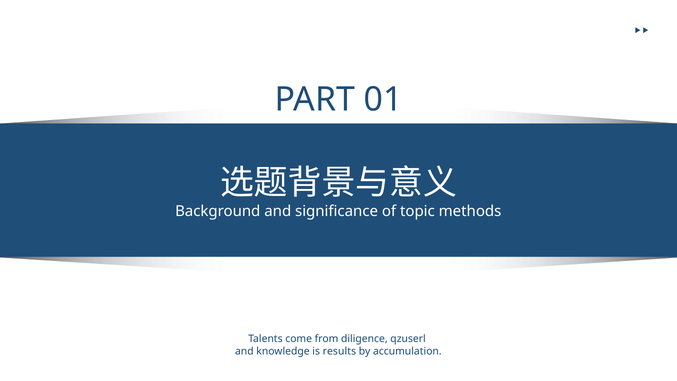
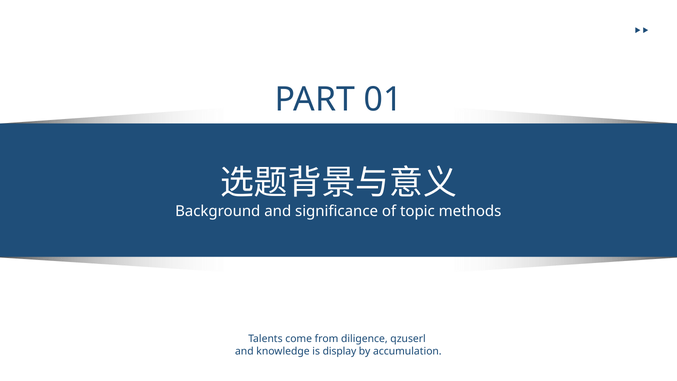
results: results -> display
